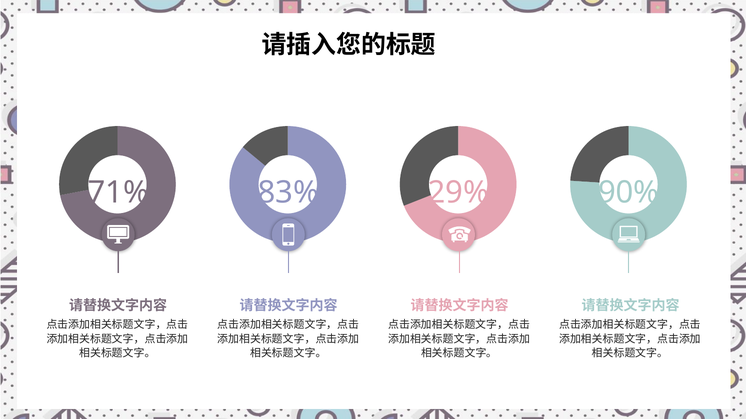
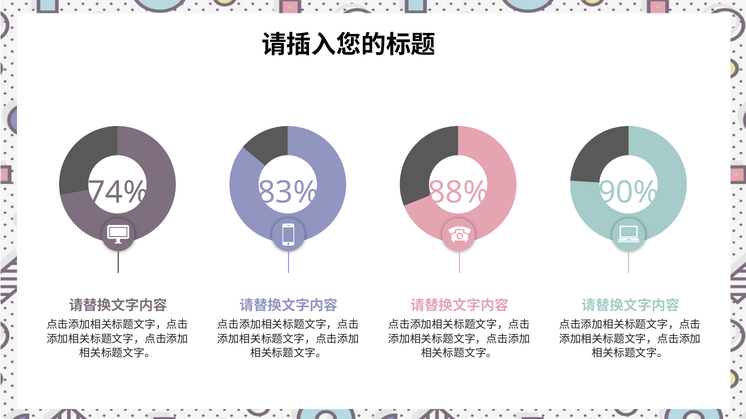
71%: 71% -> 74%
29%: 29% -> 88%
